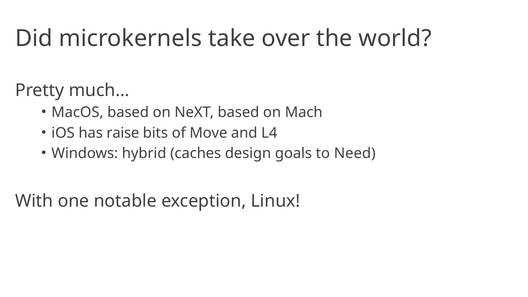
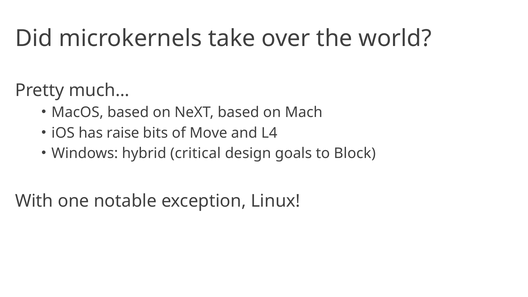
caches: caches -> critical
Need: Need -> Block
